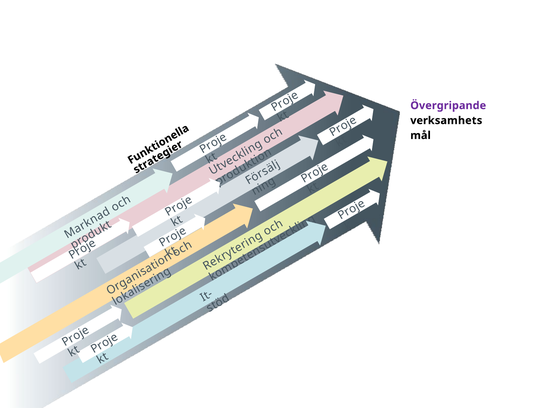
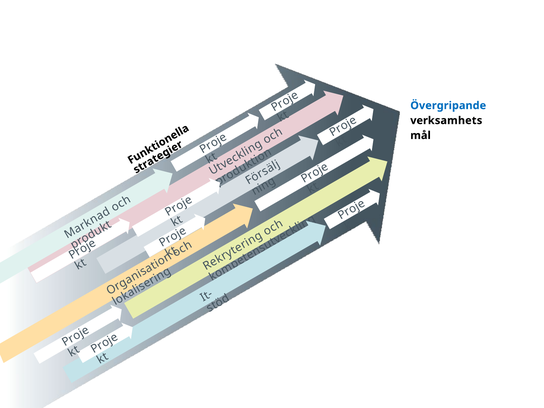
Övergripande colour: purple -> blue
